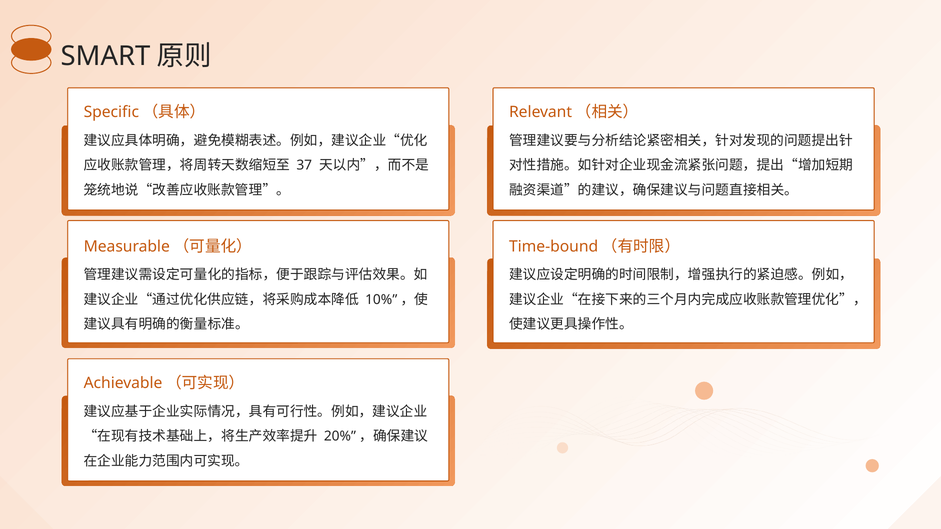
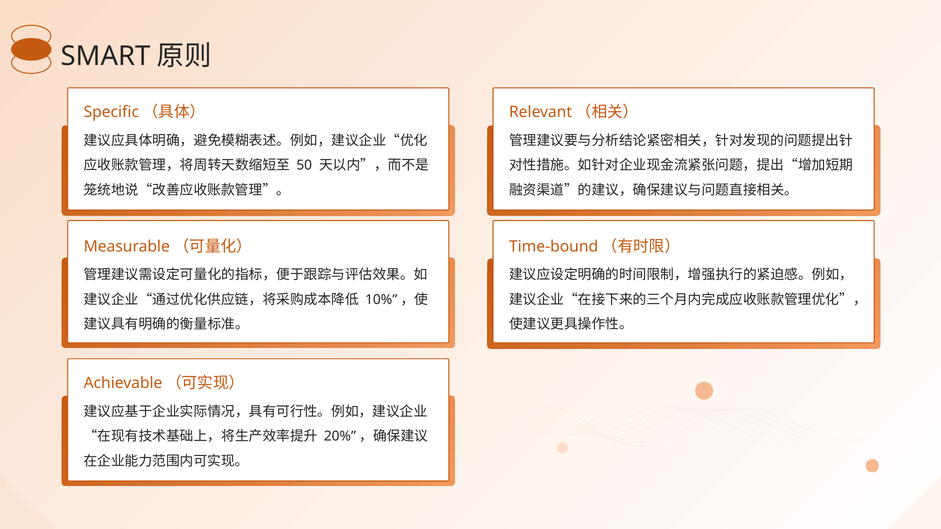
37: 37 -> 50
